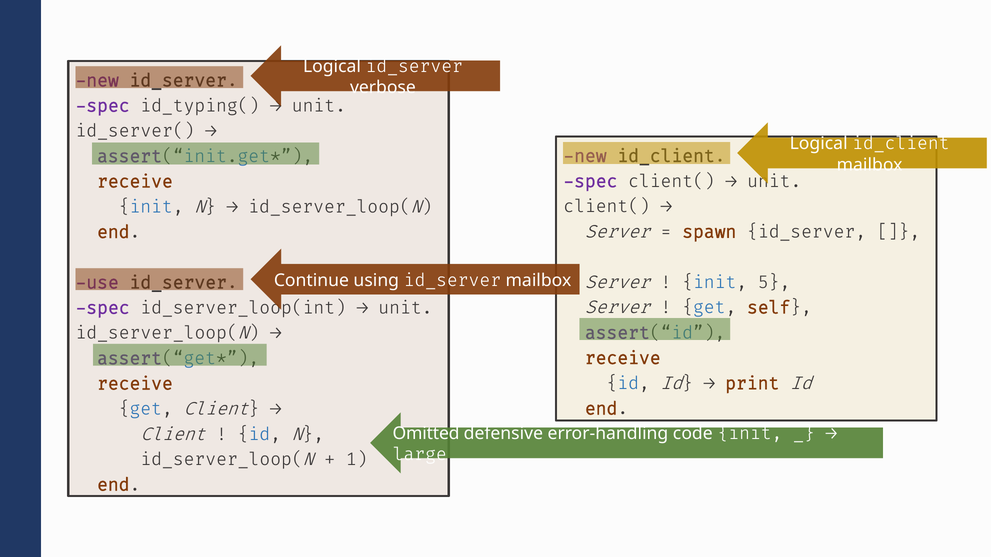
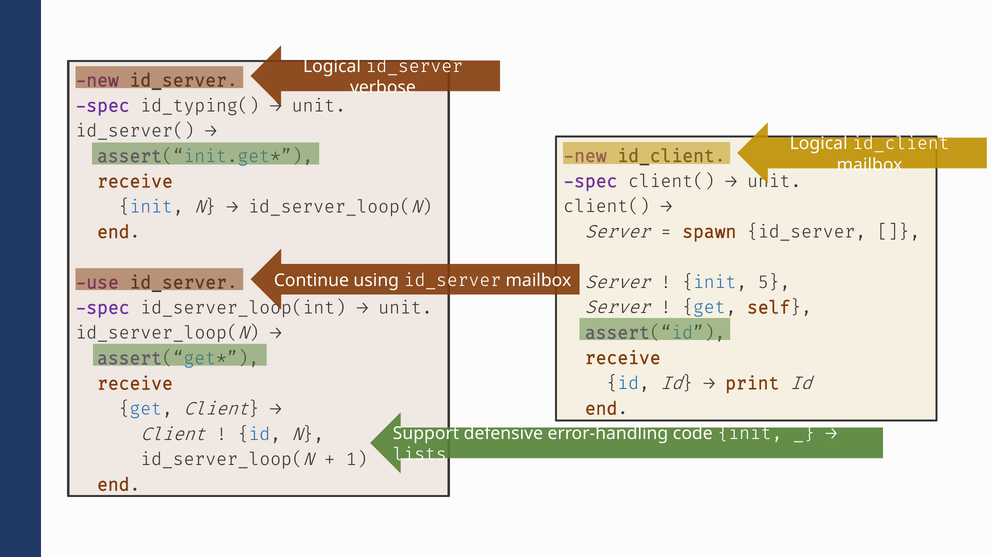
Omitted: Omitted -> Support
large: large -> lists
